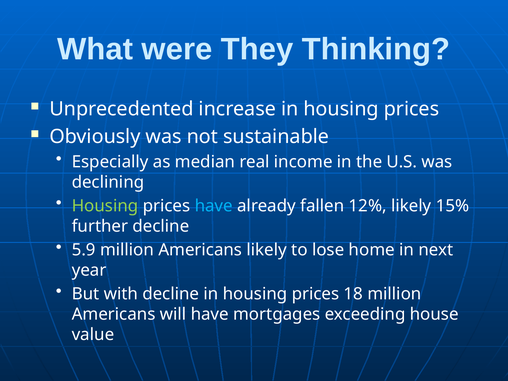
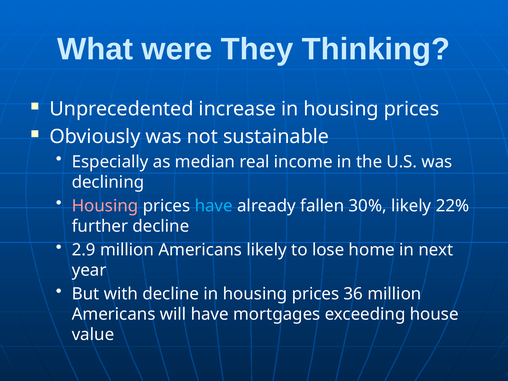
Housing at (105, 206) colour: light green -> pink
12%: 12% -> 30%
15%: 15% -> 22%
5.9: 5.9 -> 2.9
18: 18 -> 36
